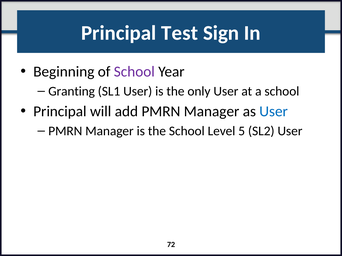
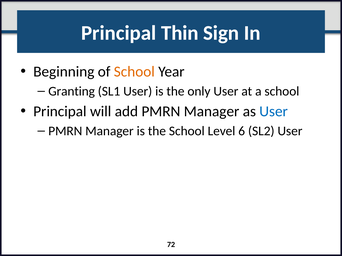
Test: Test -> Thin
School at (134, 72) colour: purple -> orange
5: 5 -> 6
